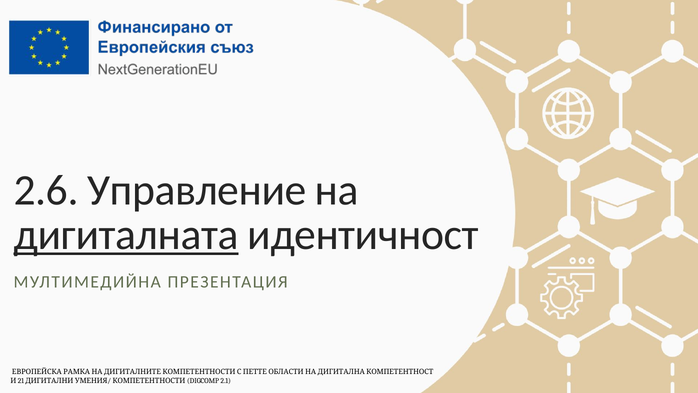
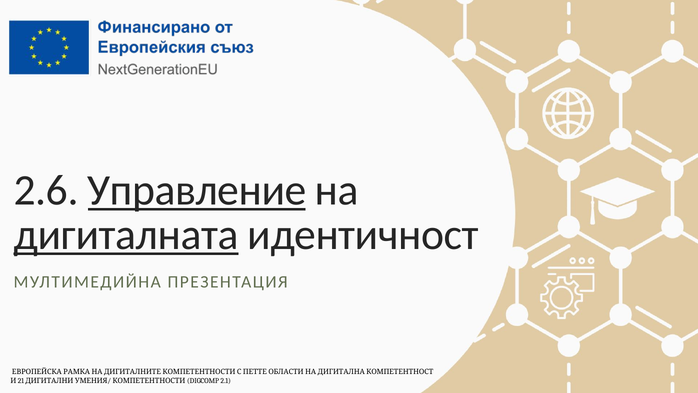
Управление underline: none -> present
